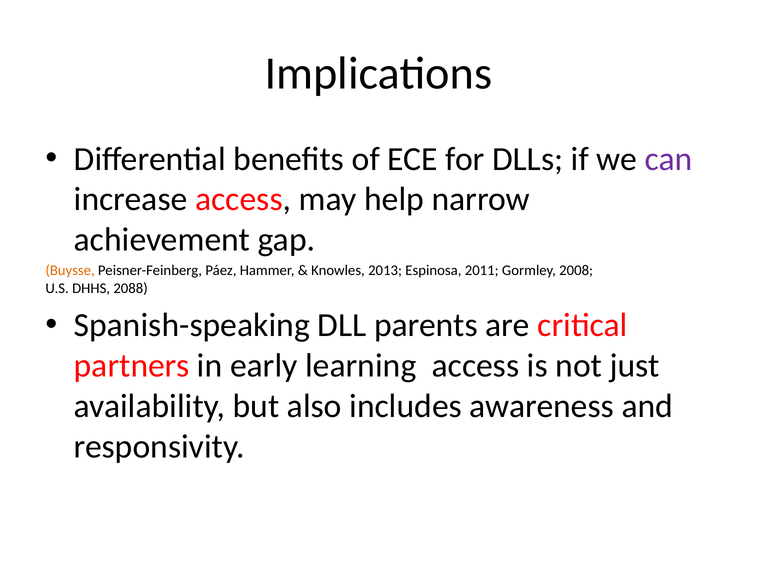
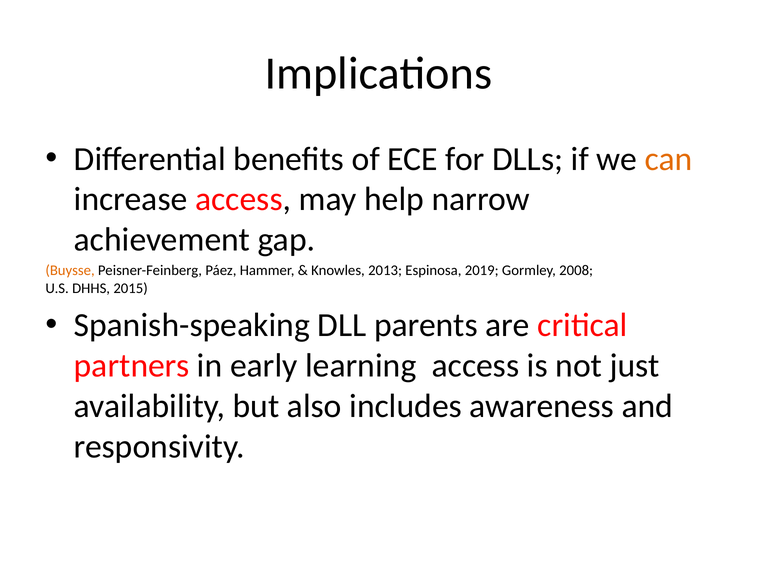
can colour: purple -> orange
2011: 2011 -> 2019
2088: 2088 -> 2015
